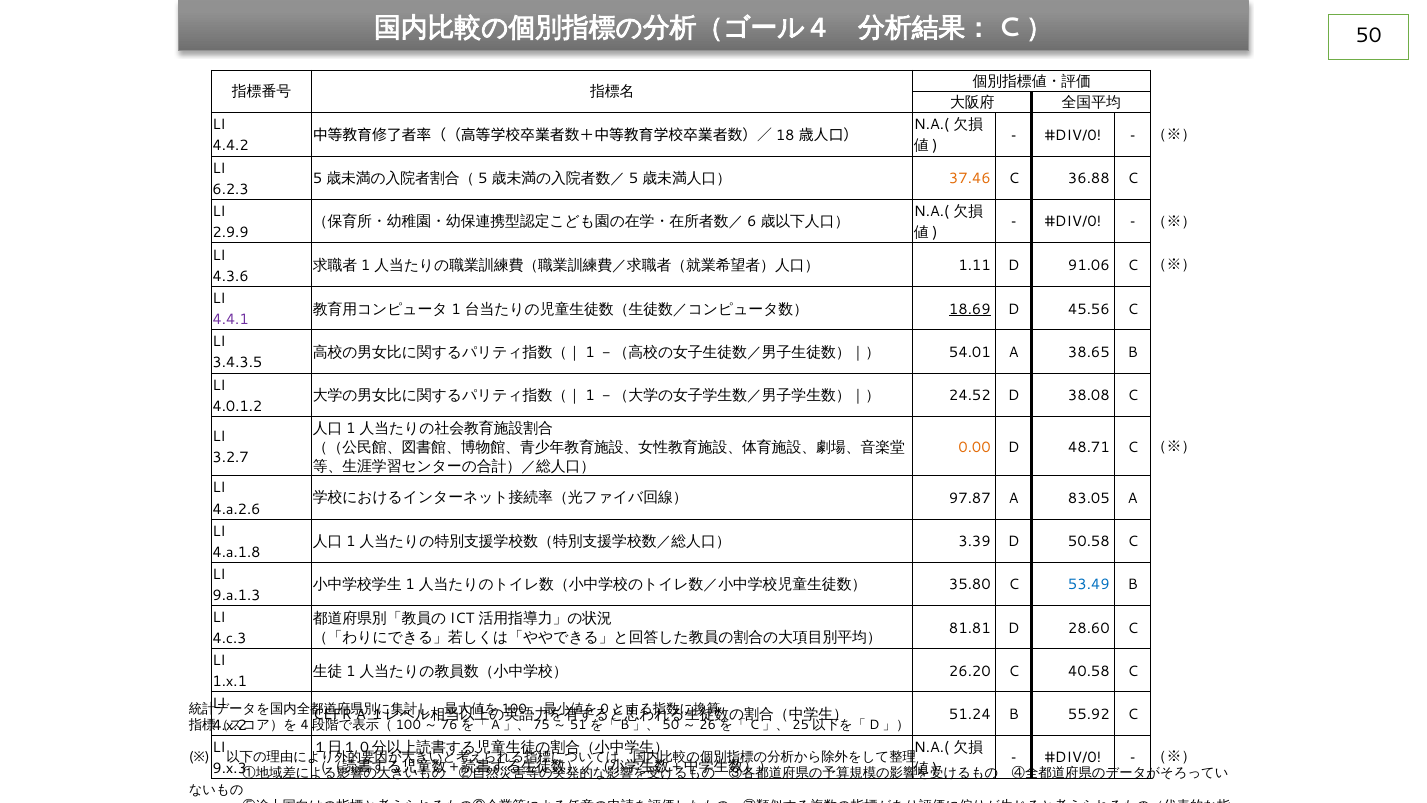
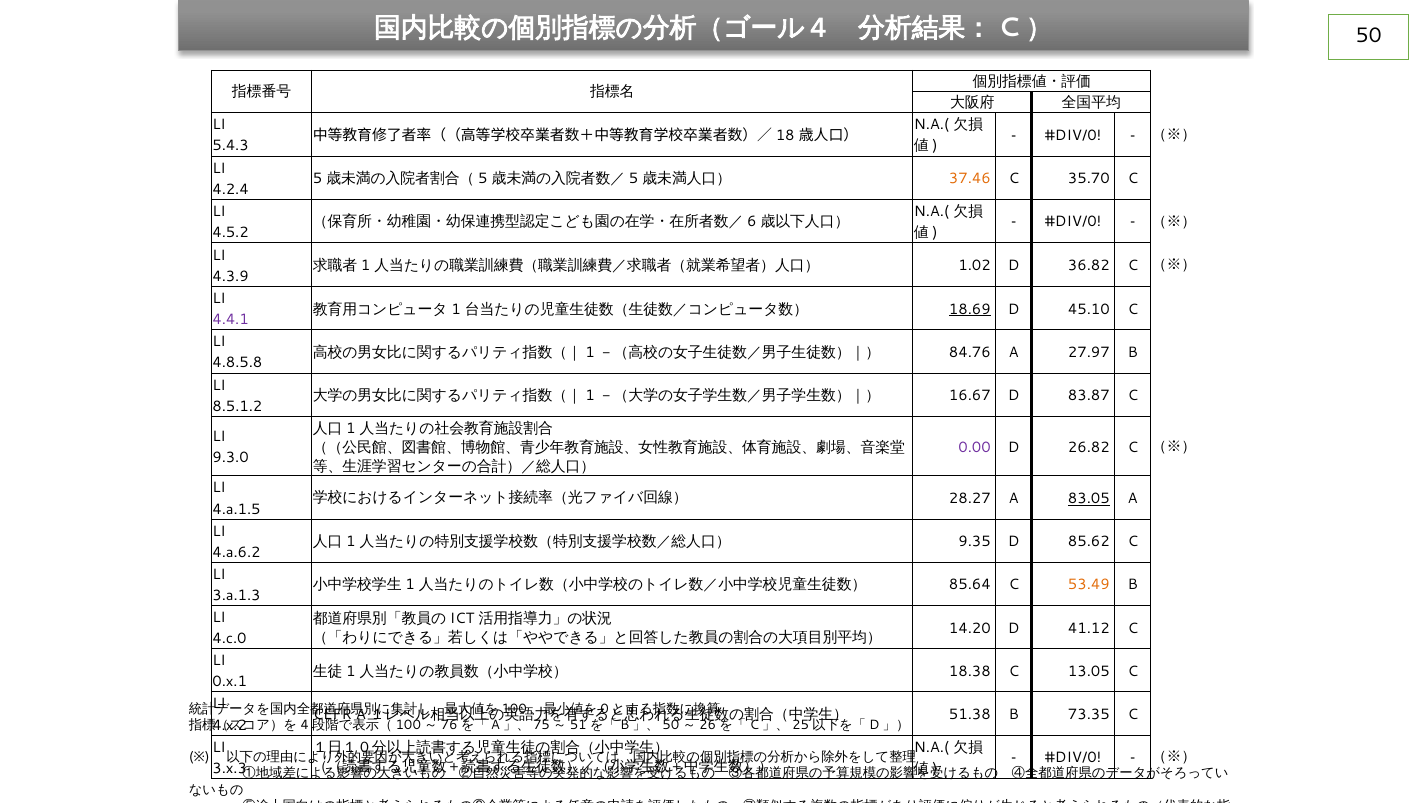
4.4.2: 4.4.2 -> 5.4.3
36.88: 36.88 -> 35.70
6.2.3: 6.2.3 -> 4.2.4
2.9.9: 2.9.9 -> 4.5.2
1.11: 1.11 -> 1.02
91.06: 91.06 -> 36.82
4.3.6: 4.3.6 -> 4.3.9
45.56: 45.56 -> 45.10
54.01: 54.01 -> 84.76
38.65: 38.65 -> 27.97
3.4.3.5: 3.4.3.5 -> 4.8.5.8
24.52: 24.52 -> 16.67
38.08: 38.08 -> 83.87
4.0.1.2: 4.0.1.2 -> 8.5.1.2
0.00 colour: orange -> purple
48.71: 48.71 -> 26.82
3.2.7: 3.2.7 -> 9.3.0
97.87: 97.87 -> 28.27
83.05 underline: none -> present
4.a.2.6: 4.a.2.6 -> 4.a.1.5
3.39: 3.39 -> 9.35
50.58: 50.58 -> 85.62
4.a.1.8: 4.a.1.8 -> 4.a.6.2
35.80: 35.80 -> 85.64
53.49 colour: blue -> orange
9.a.1.3: 9.a.1.3 -> 3.a.1.3
81.81: 81.81 -> 14.20
28.60: 28.60 -> 41.12
4.c.3: 4.c.3 -> 4.c.0
26.20: 26.20 -> 18.38
40.58: 40.58 -> 13.05
1.x.1: 1.x.1 -> 0.x.1
51.24: 51.24 -> 51.38
55.92: 55.92 -> 73.35
9.x.3: 9.x.3 -> 3.x.3
